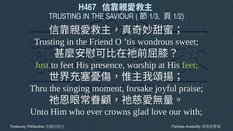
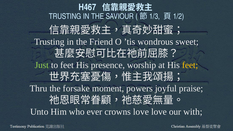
feet at (190, 65) colour: light green -> yellow
singing: singing -> forsake
forsake: forsake -> powers
crowns glad: glad -> love
